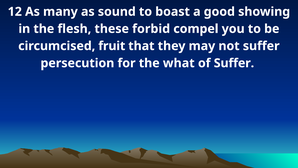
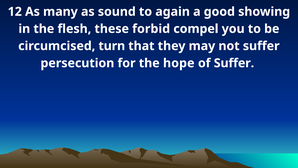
boast: boast -> again
fruit: fruit -> turn
what: what -> hope
